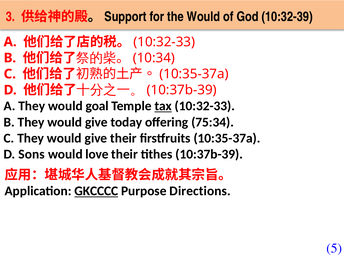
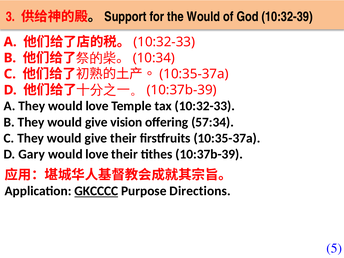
They would goal: goal -> love
tax underline: present -> none
today: today -> vision
75:34: 75:34 -> 57:34
Sons: Sons -> Gary
